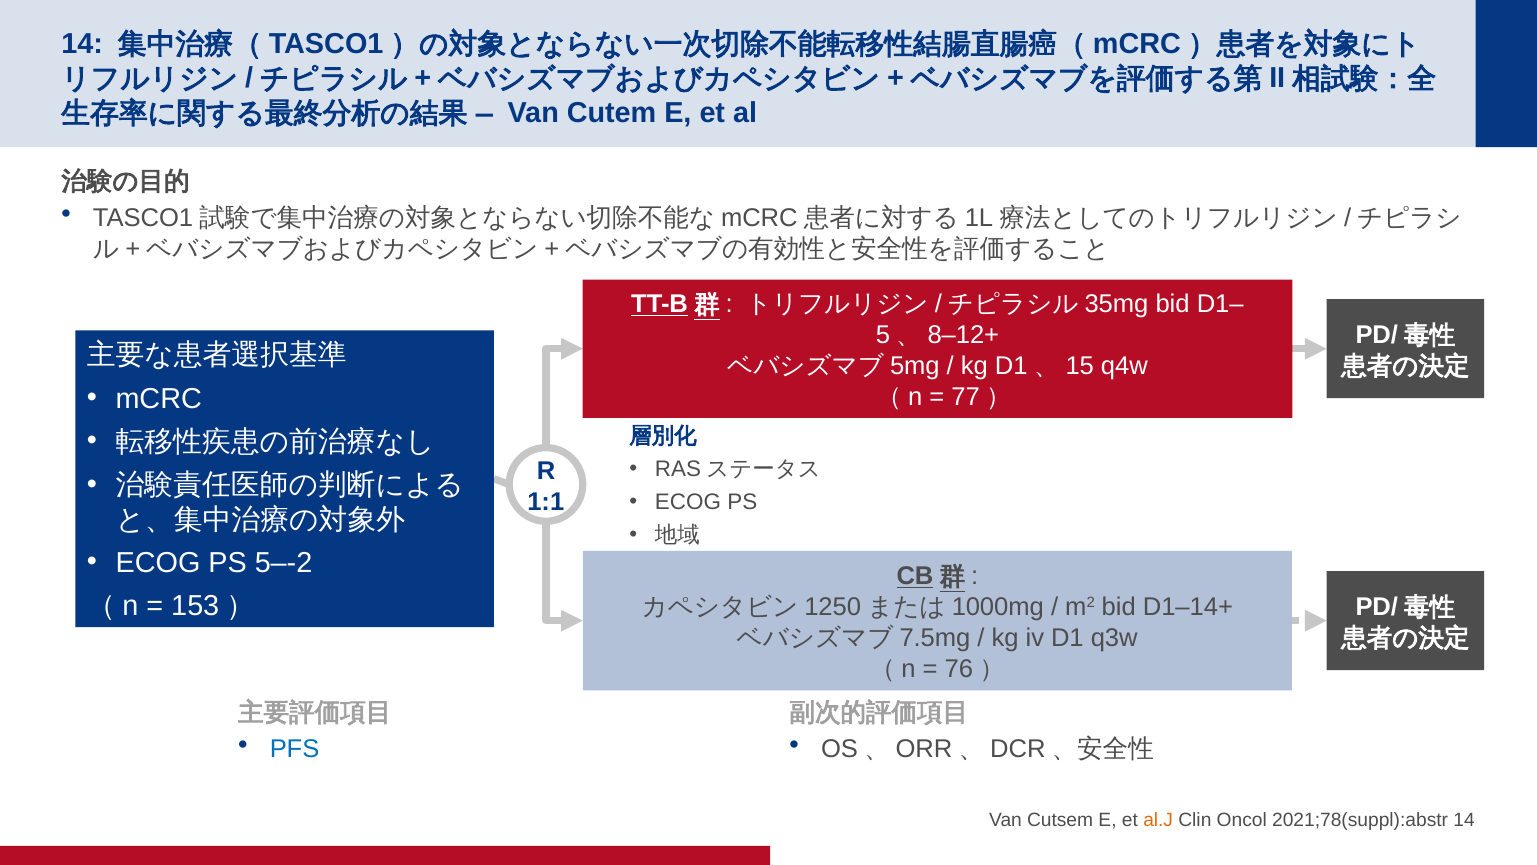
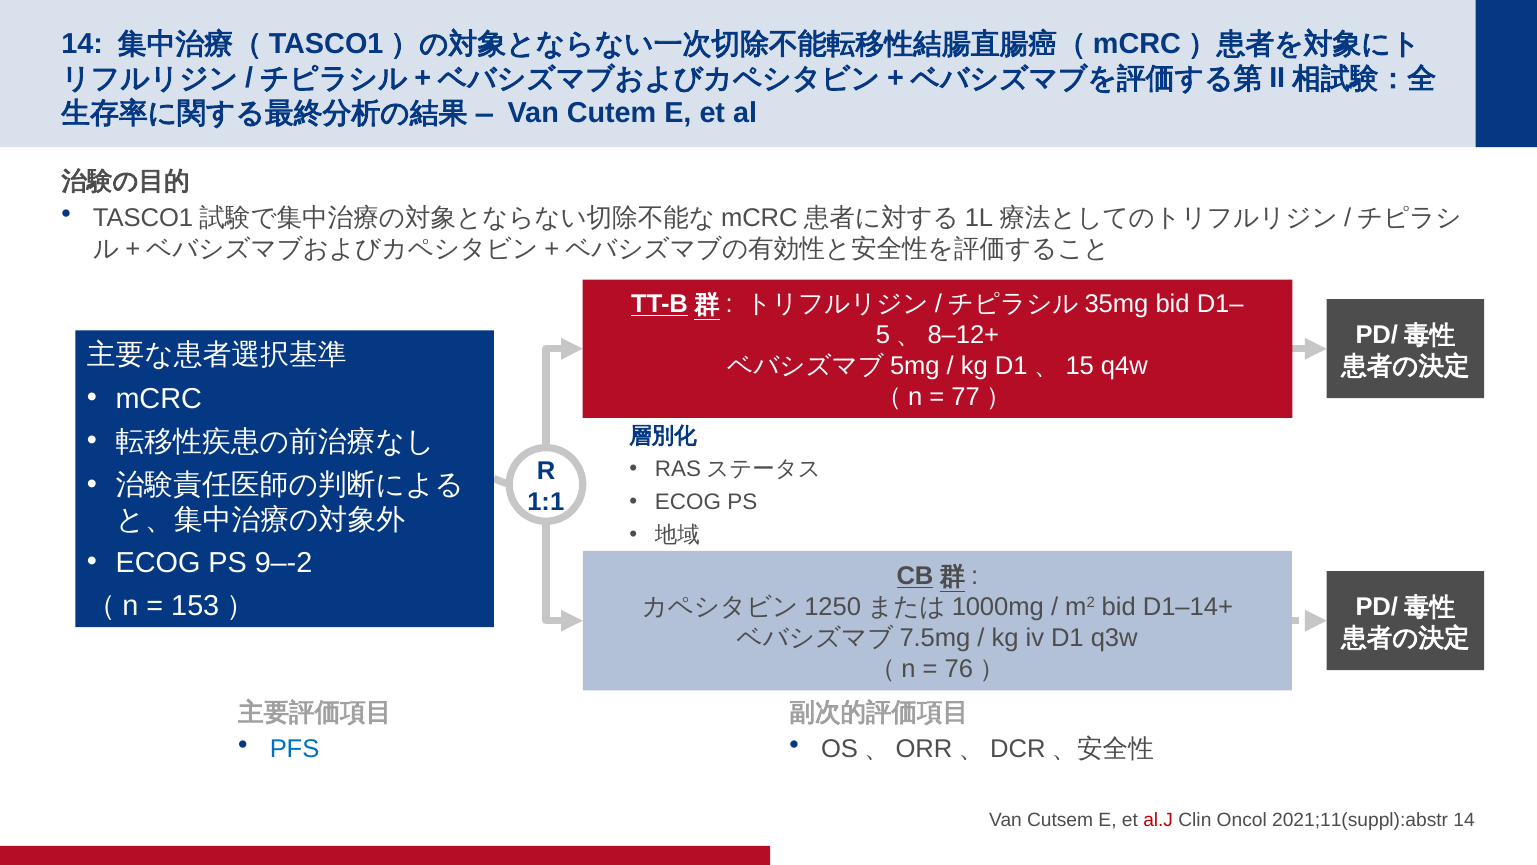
5–-2: 5–-2 -> 9–-2
al.J colour: orange -> red
2021;78(suppl):abstr: 2021;78(suppl):abstr -> 2021;11(suppl):abstr
